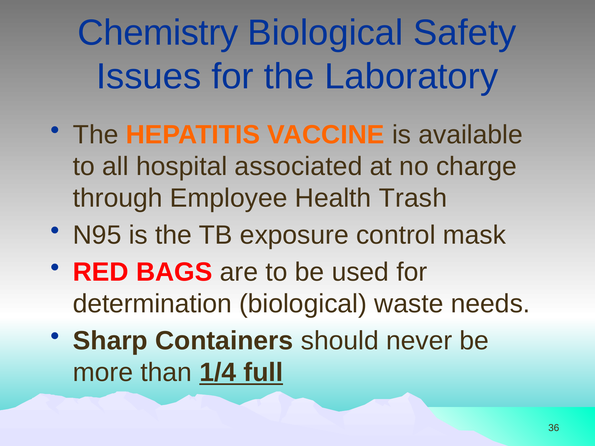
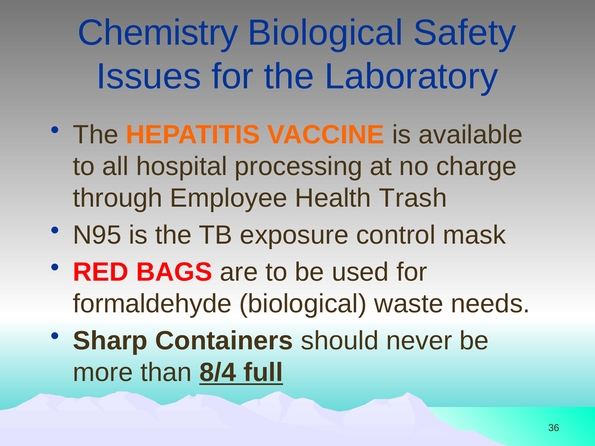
associated: associated -> processing
determination: determination -> formaldehyde
1/4: 1/4 -> 8/4
